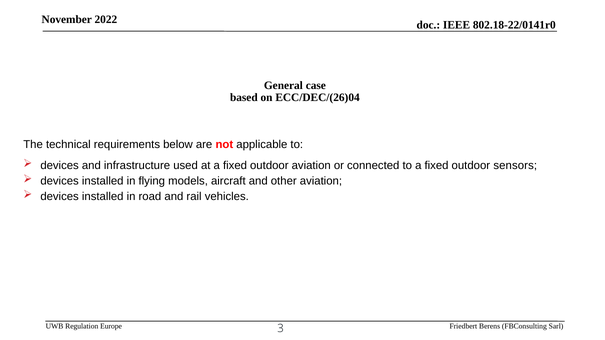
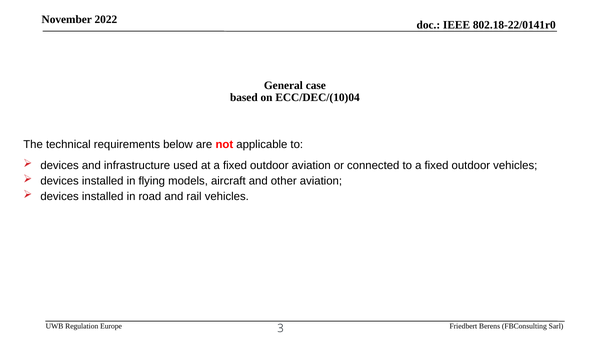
ECC/DEC/(26)04: ECC/DEC/(26)04 -> ECC/DEC/(10)04
outdoor sensors: sensors -> vehicles
